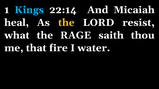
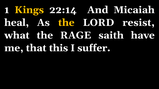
Kings colour: light blue -> yellow
thou: thou -> have
fire: fire -> this
water: water -> suffer
